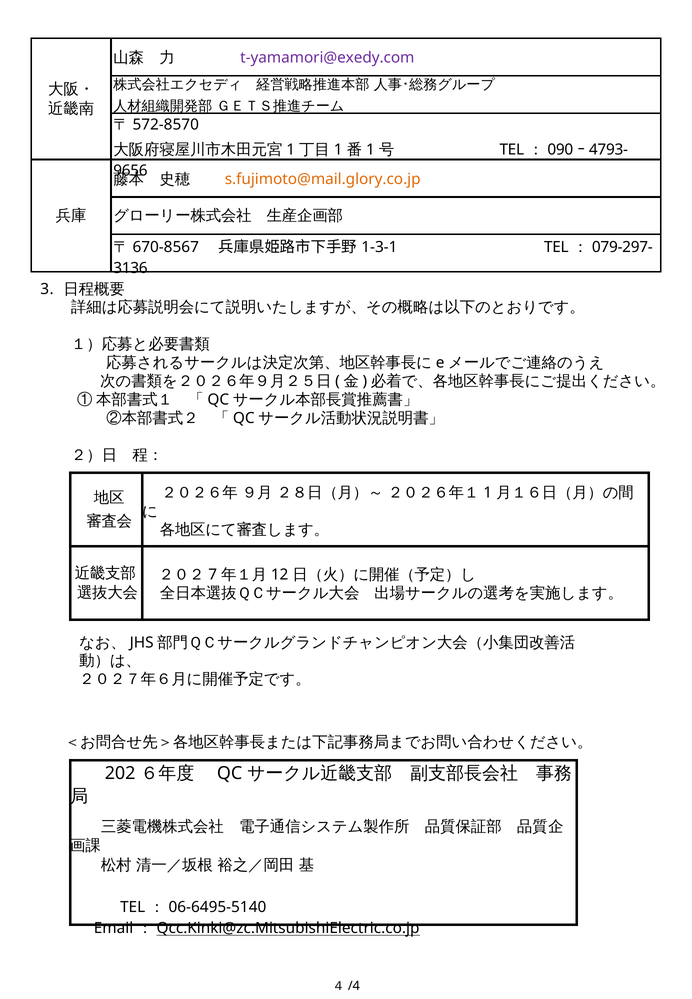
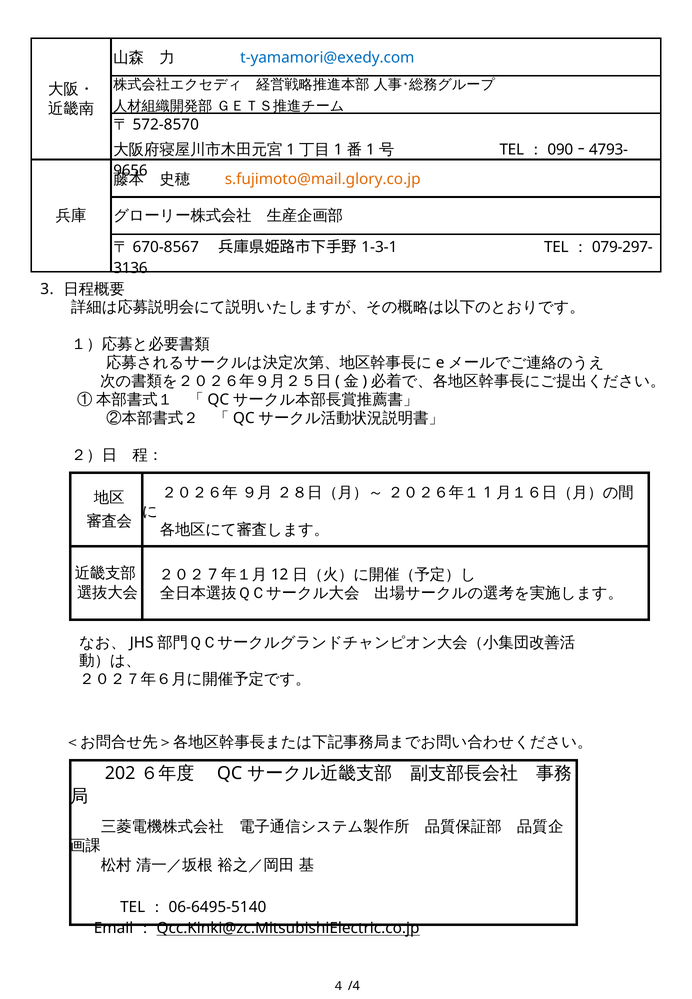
t-yamamori@exedy.com colour: purple -> blue
